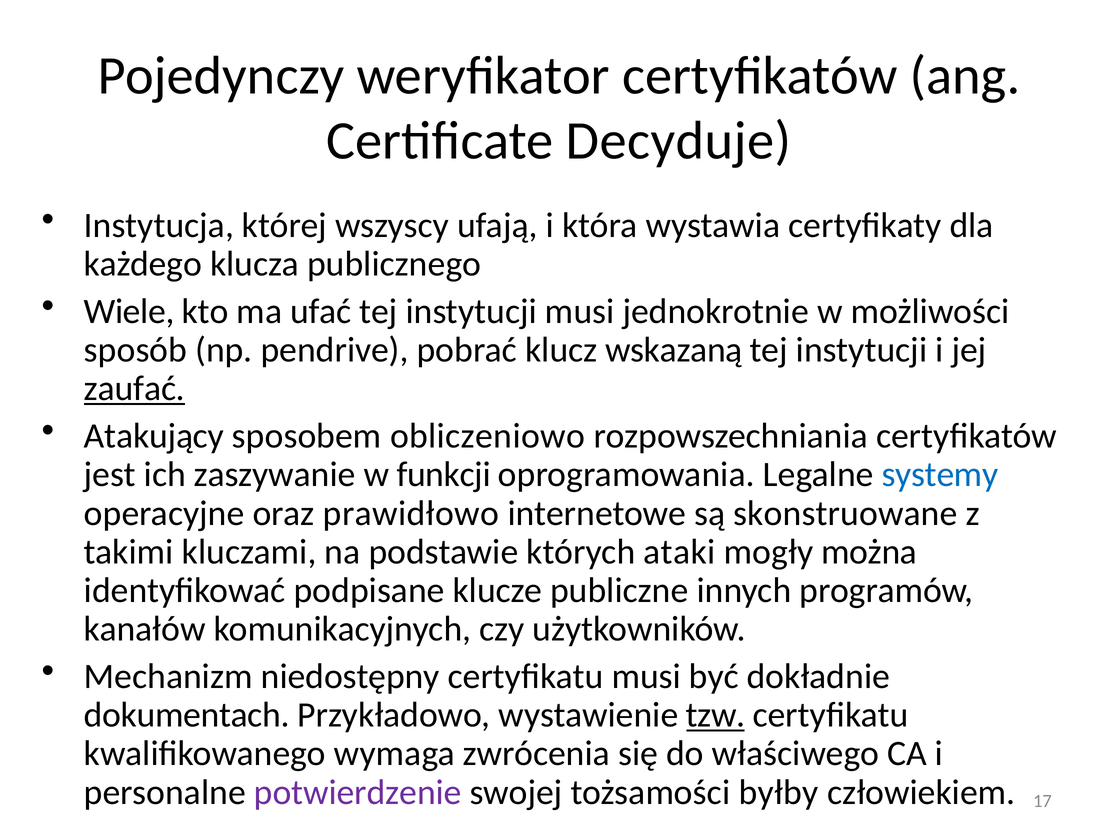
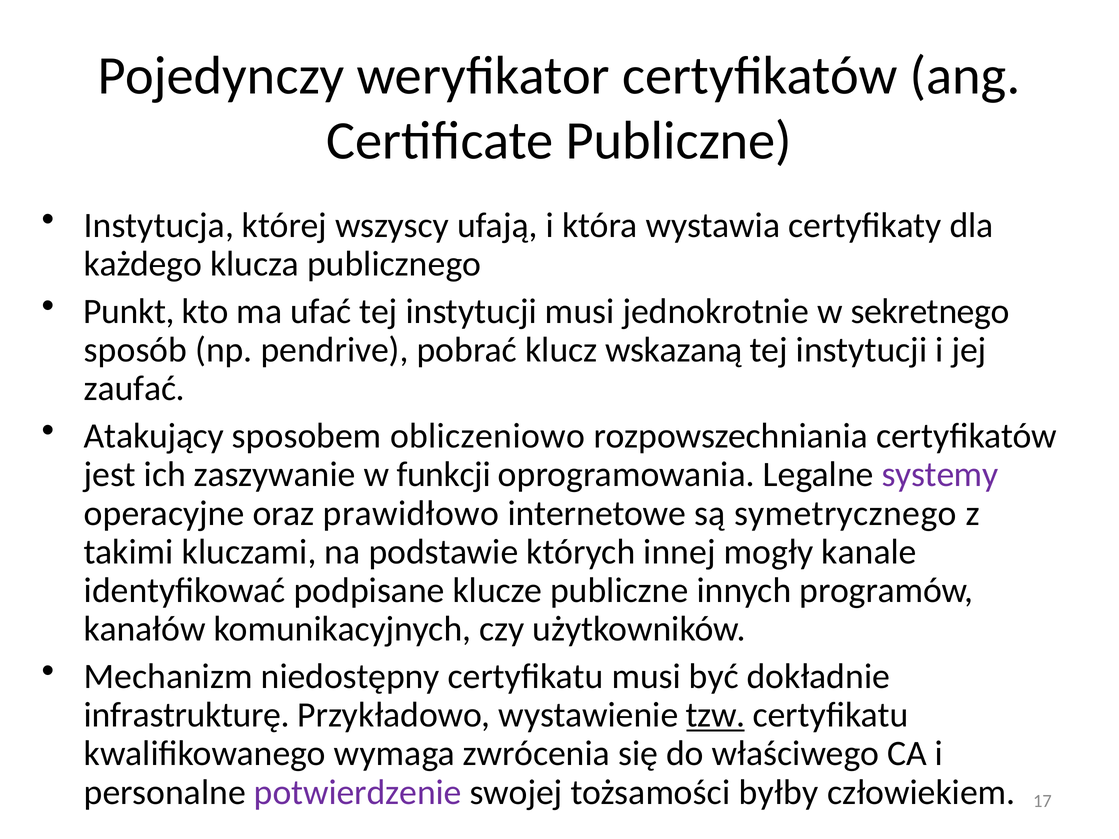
Certificate Decyduje: Decyduje -> Publiczne
Wiele: Wiele -> Punkt
możliwości: możliwości -> sekretnego
zaufać underline: present -> none
systemy colour: blue -> purple
skonstruowane: skonstruowane -> symetrycznego
ataki: ataki -> innej
można: można -> kanale
dokumentach: dokumentach -> infrastrukturę
